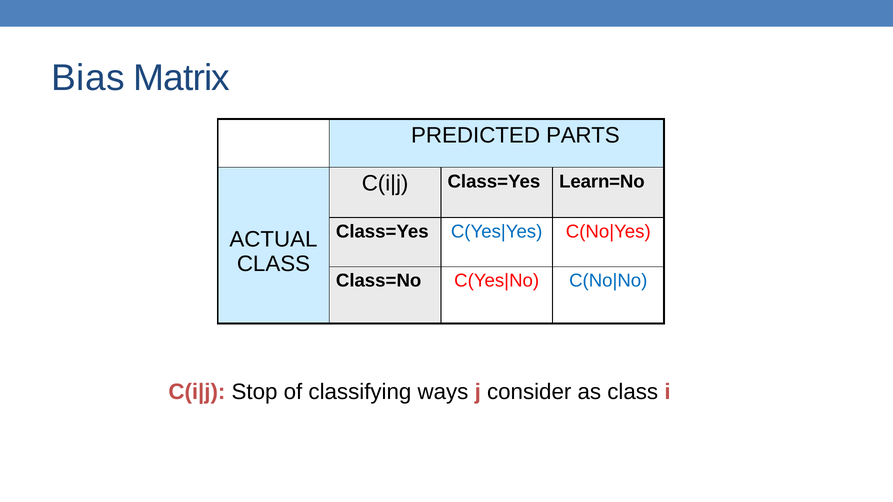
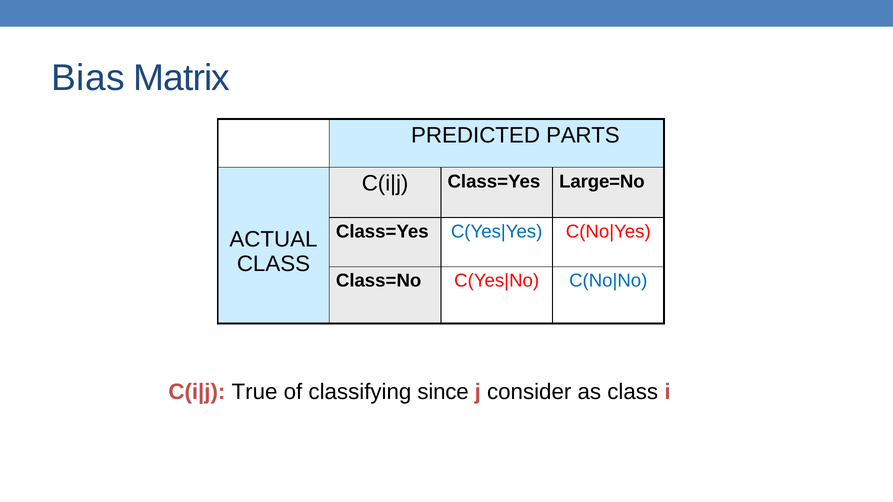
Learn=No: Learn=No -> Large=No
Stop: Stop -> True
ways: ways -> since
